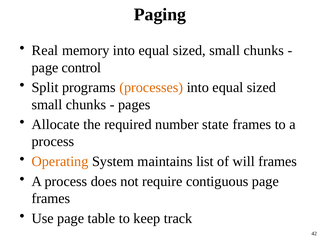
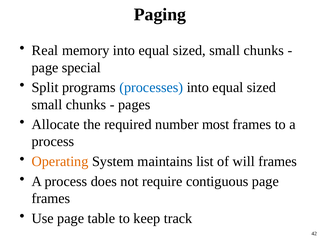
control: control -> special
processes colour: orange -> blue
state: state -> most
